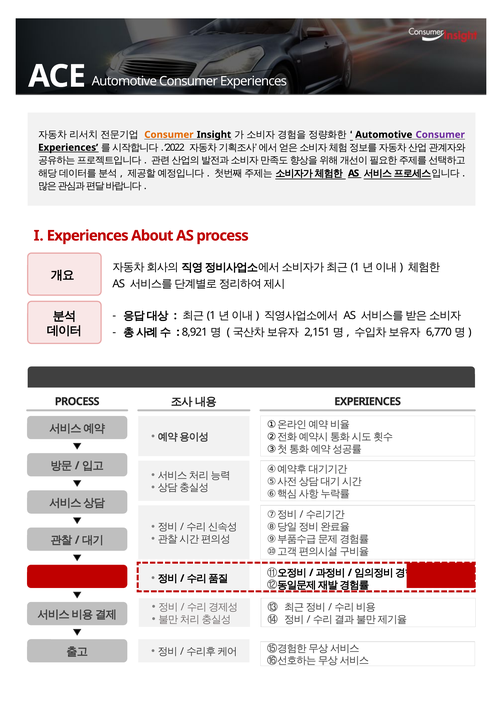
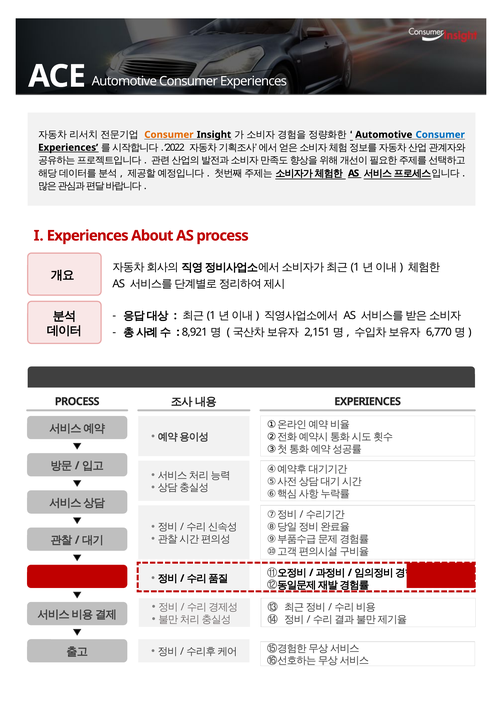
Consumer at (440, 135) colour: purple -> blue
